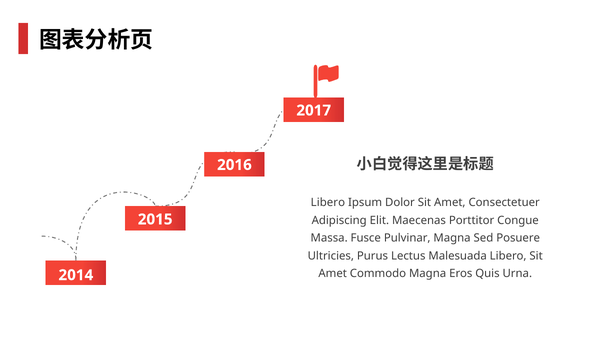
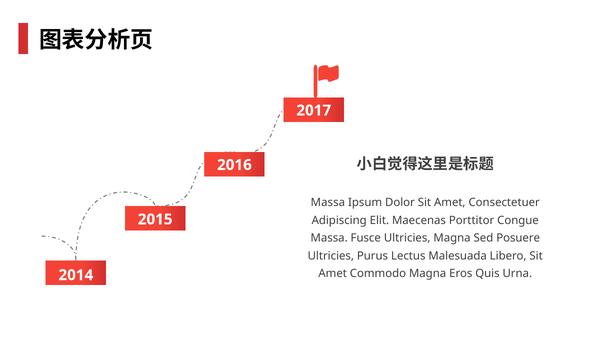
Libero at (328, 202): Libero -> Massa
Fusce Pulvinar: Pulvinar -> Ultricies
